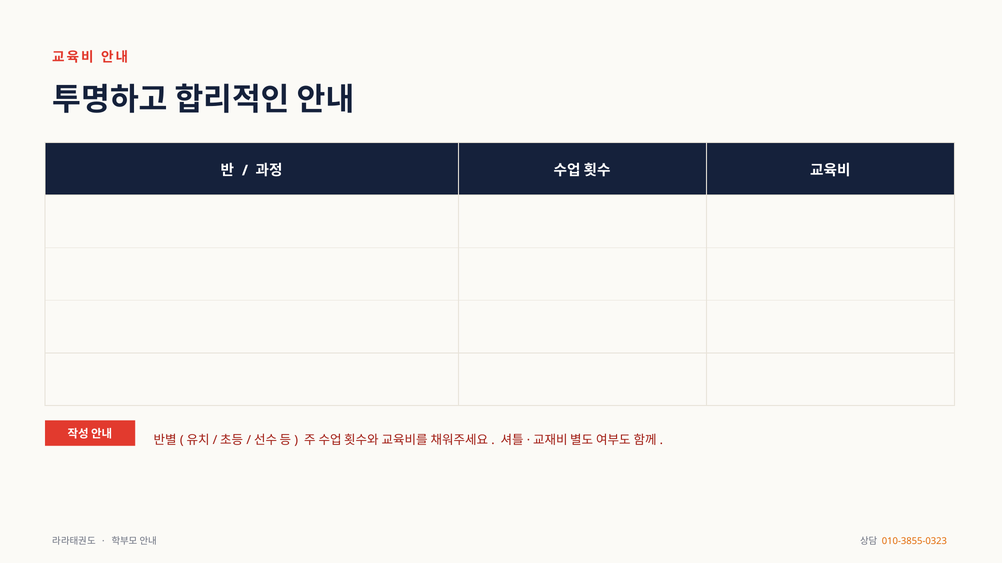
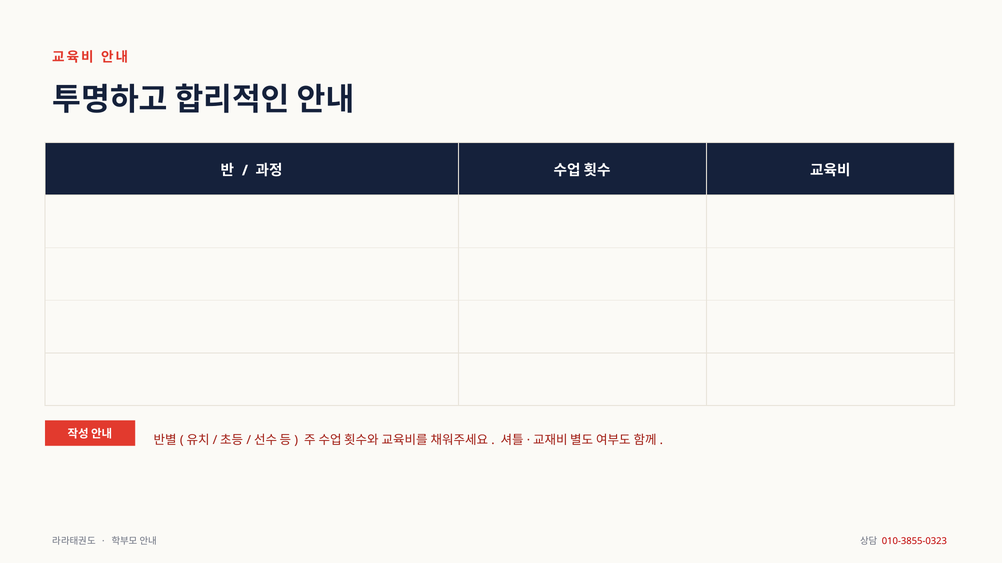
010-3855-0323 colour: orange -> red
